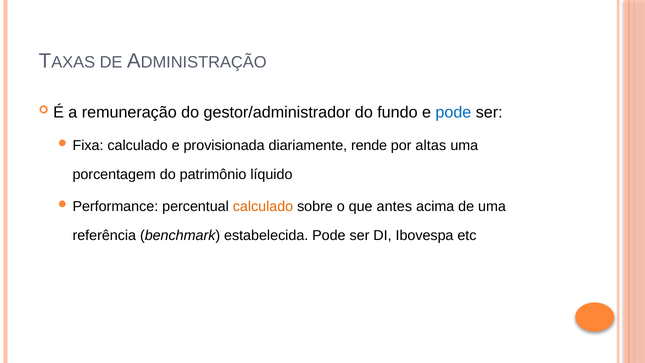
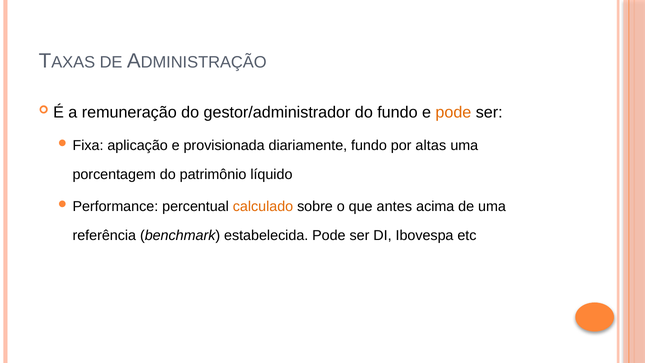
pode at (453, 112) colour: blue -> orange
Fixa calculado: calculado -> aplicação
diariamente rende: rende -> fundo
